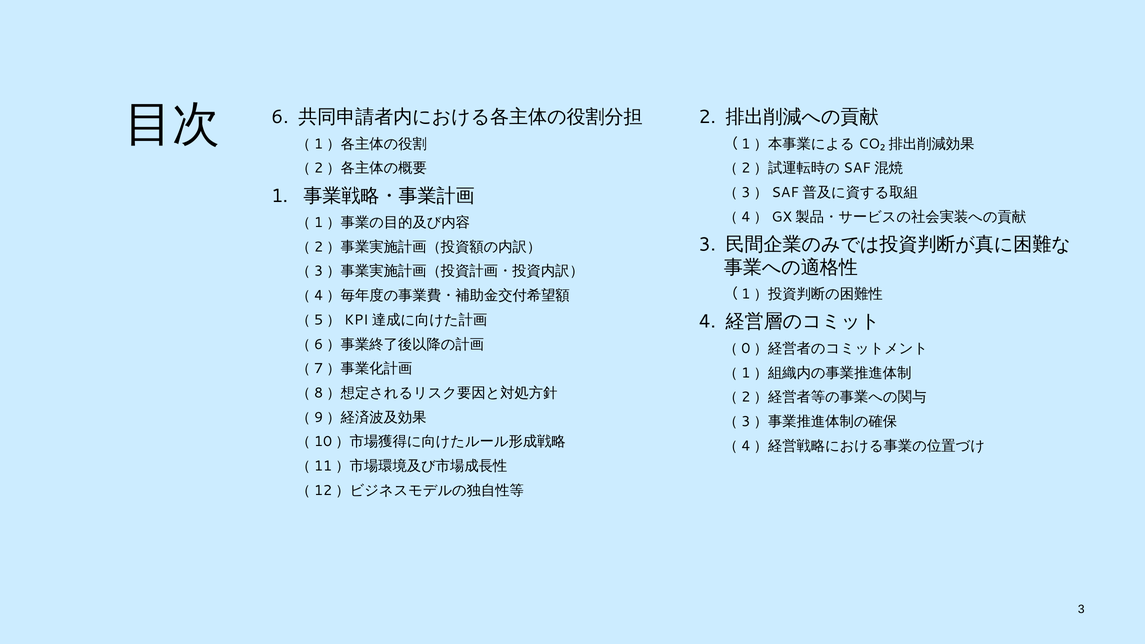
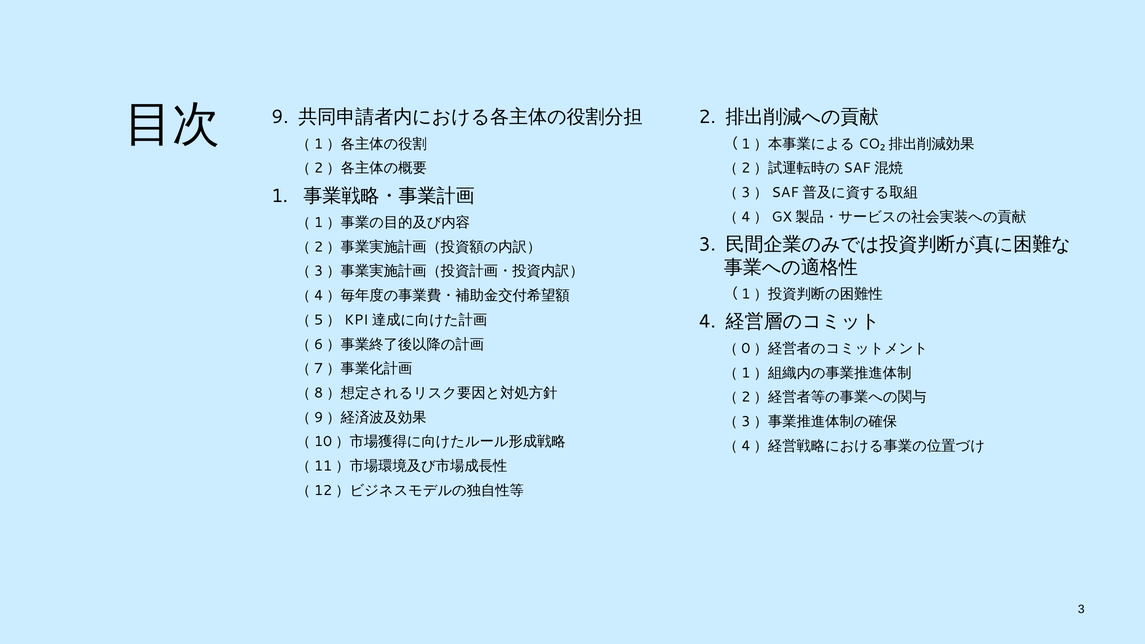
6: 6 -> 9
